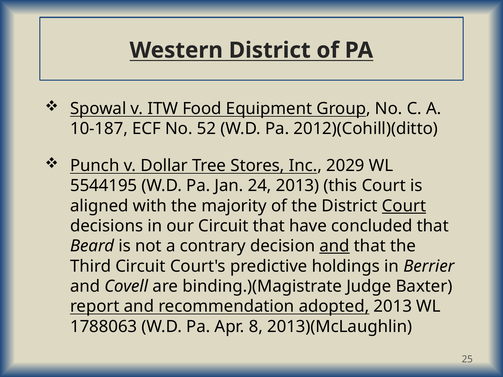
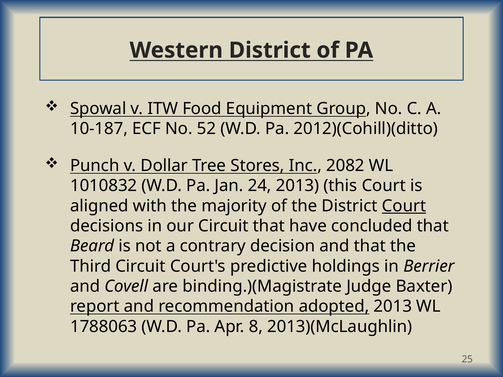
2029: 2029 -> 2082
5544195: 5544195 -> 1010832
and at (335, 246) underline: present -> none
